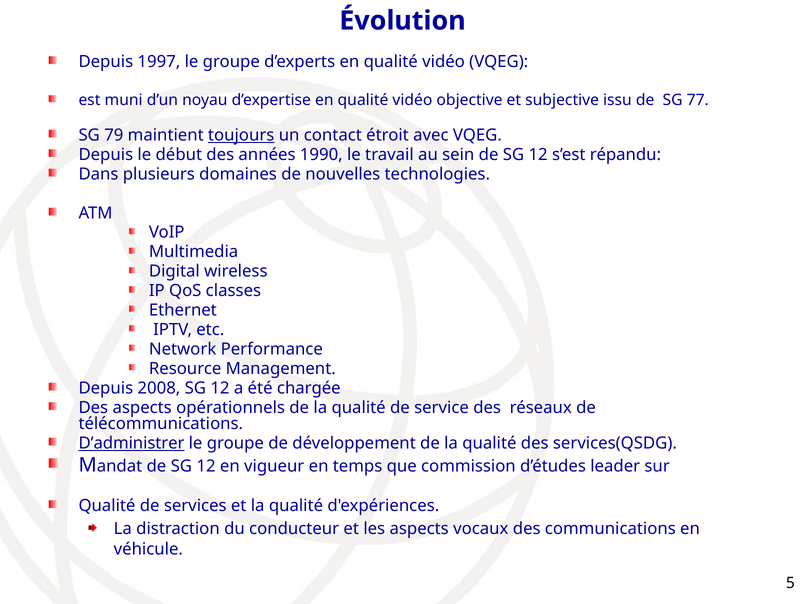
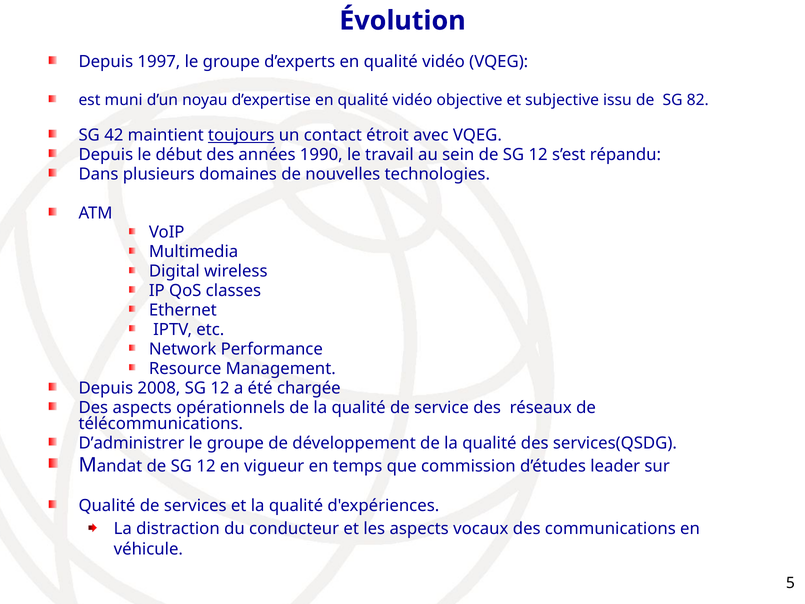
77: 77 -> 82
79: 79 -> 42
D’administrer underline: present -> none
